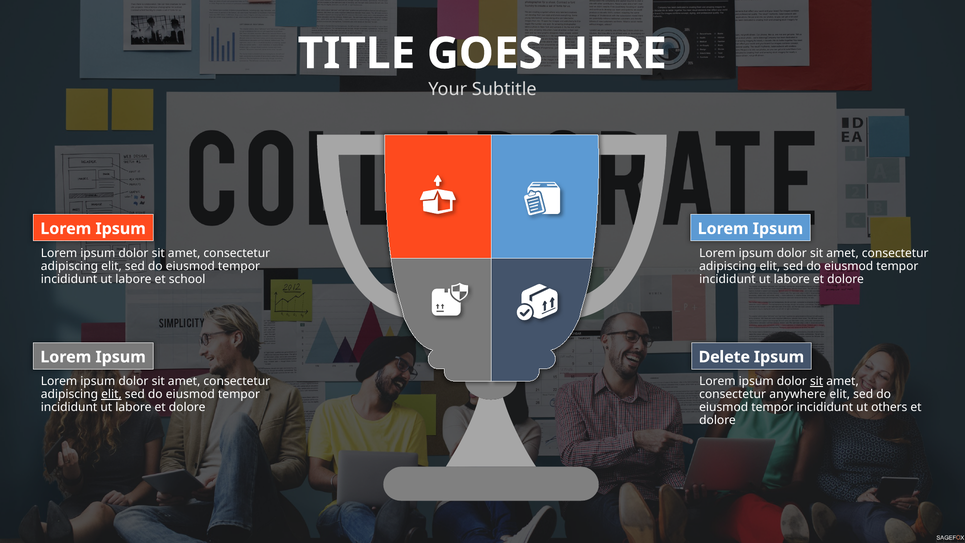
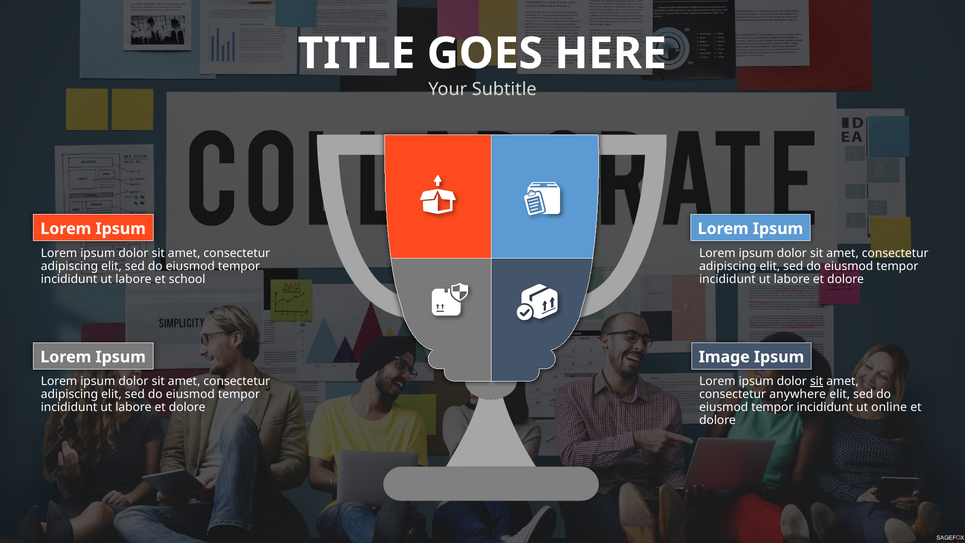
Delete: Delete -> Image
elit at (111, 394) underline: present -> none
others: others -> online
